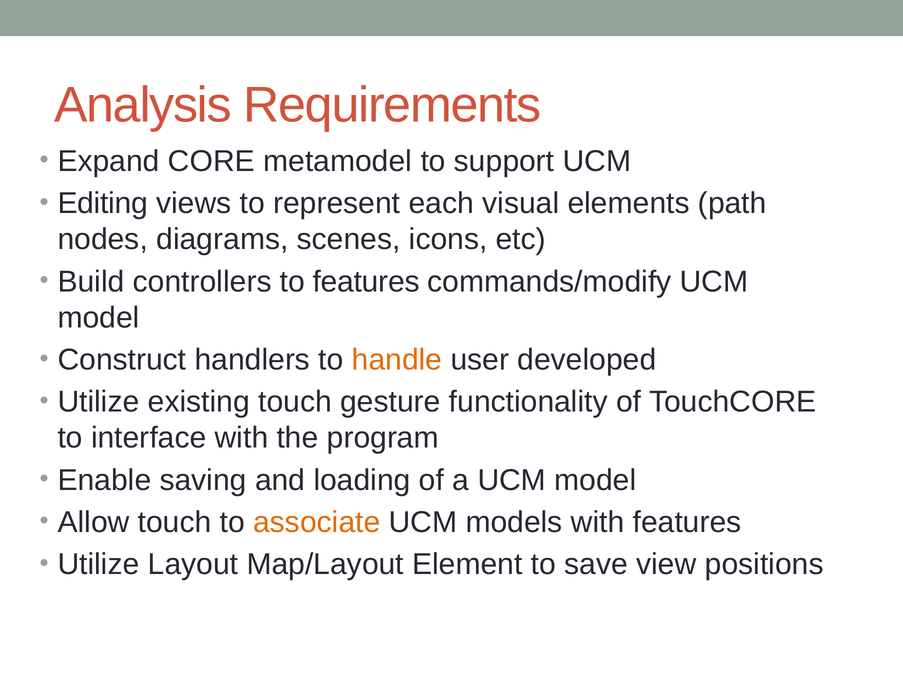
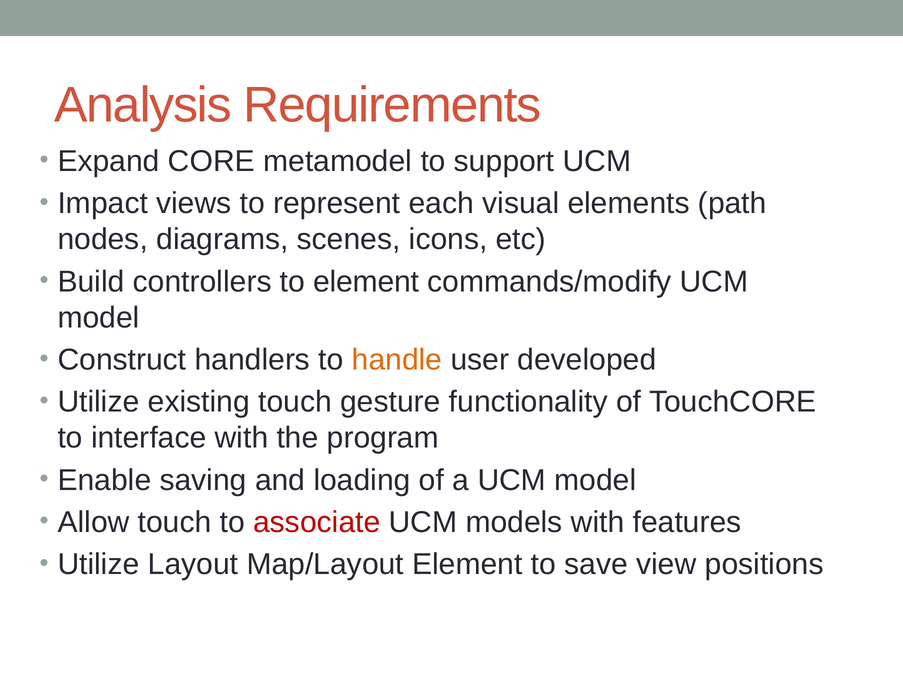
Editing: Editing -> Impact
to features: features -> element
associate colour: orange -> red
